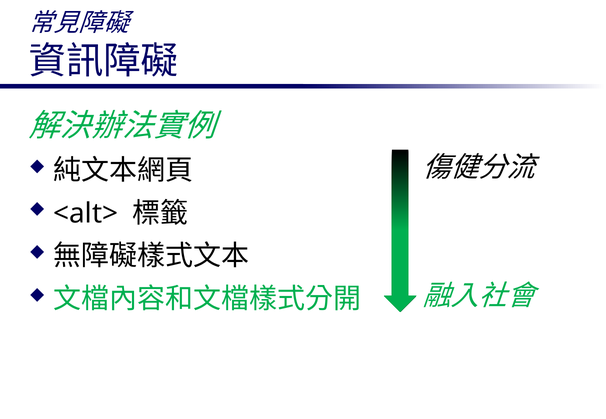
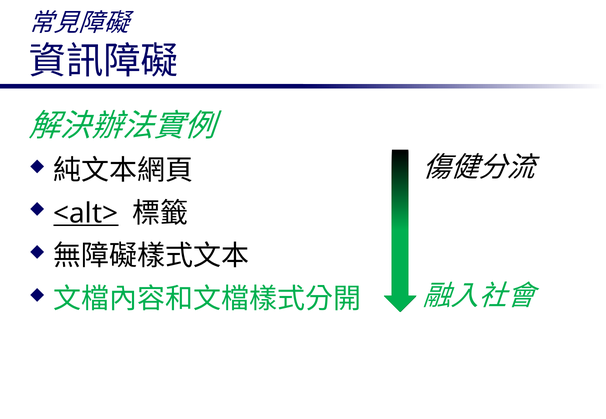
<alt> underline: none -> present
